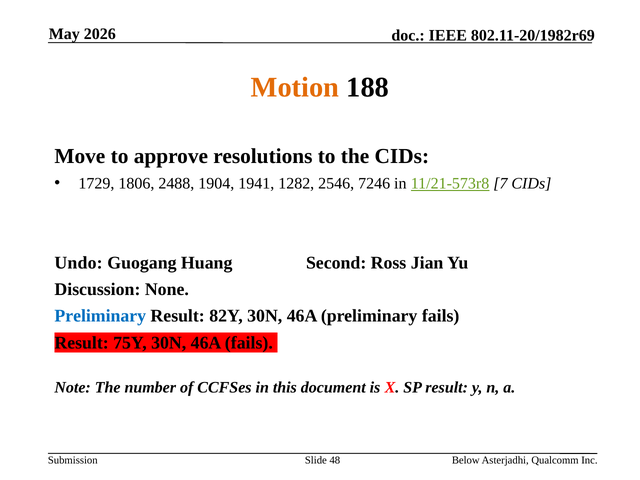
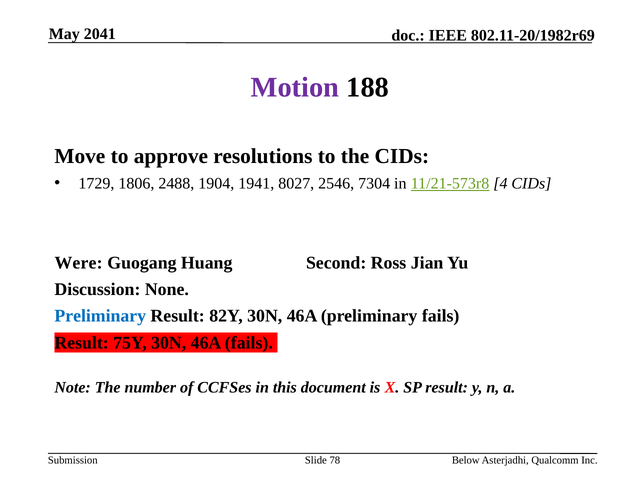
2026: 2026 -> 2041
Motion colour: orange -> purple
1282: 1282 -> 8027
7246: 7246 -> 7304
7: 7 -> 4
Undo: Undo -> Were
48: 48 -> 78
